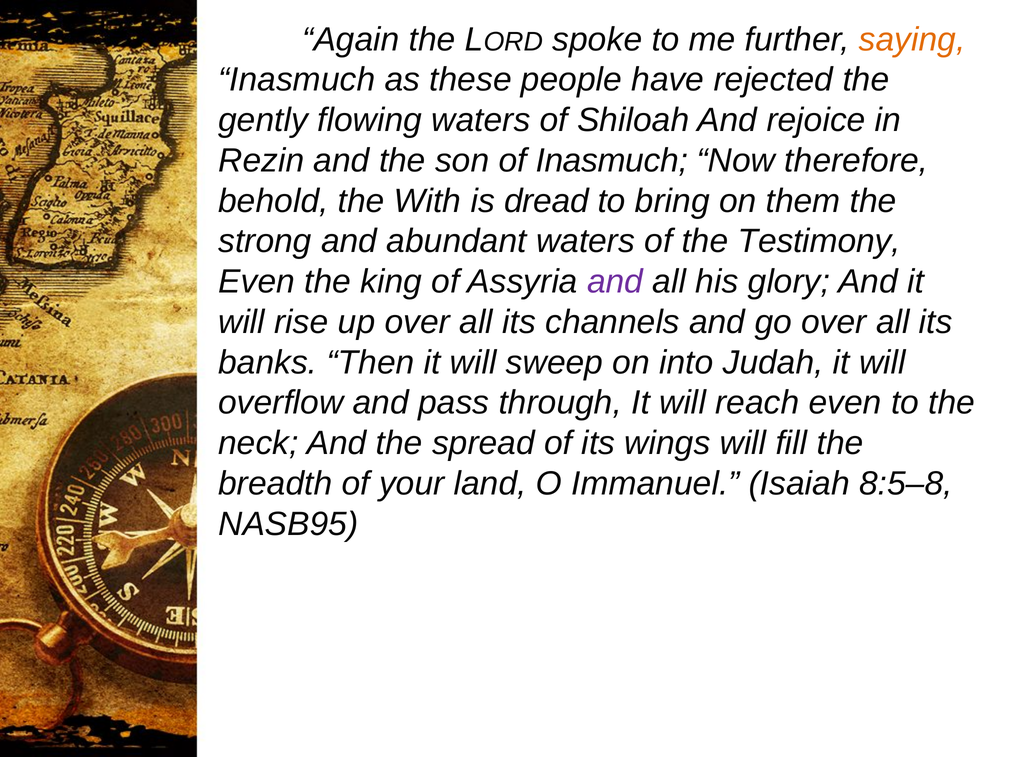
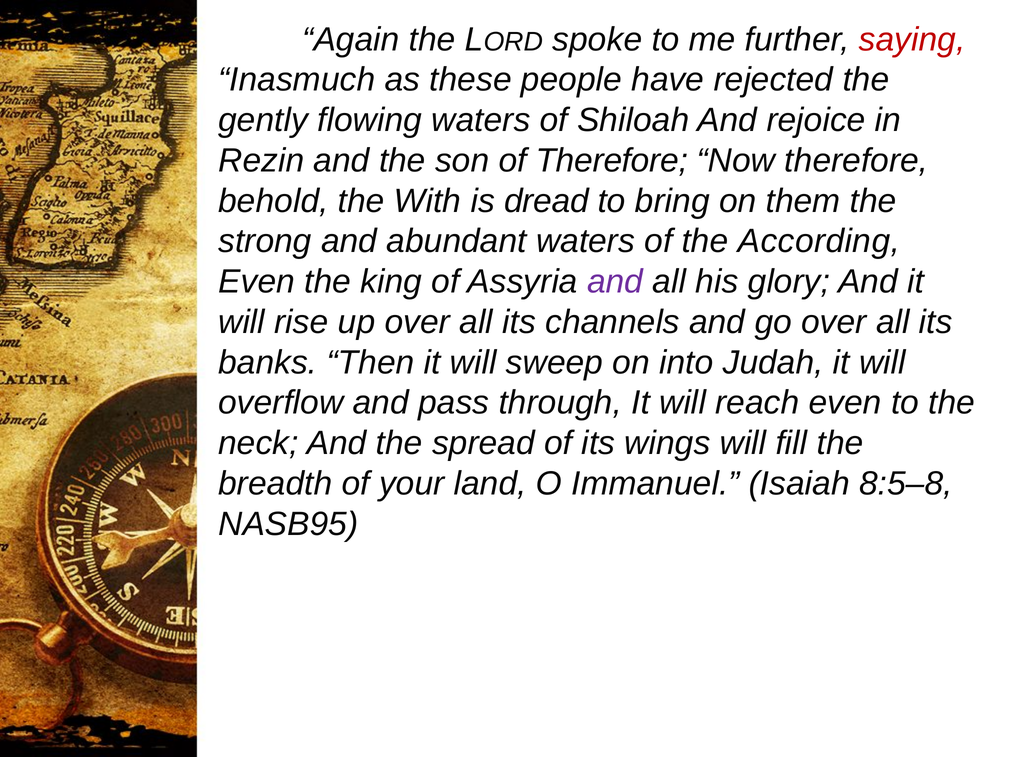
saying colour: orange -> red
of Inasmuch: Inasmuch -> Therefore
Testimony: Testimony -> According
